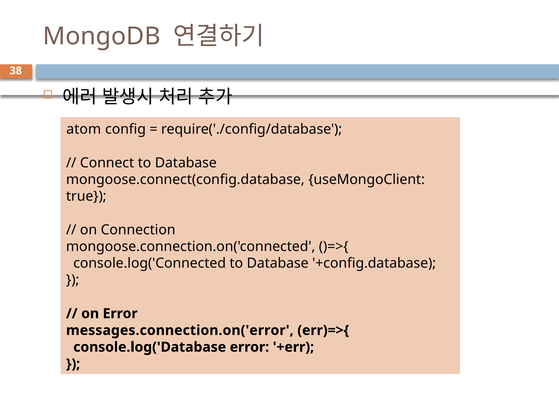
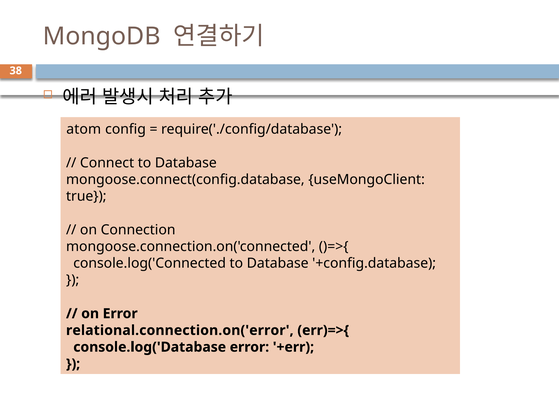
messages.connection.on('error: messages.connection.on('error -> relational.connection.on('error
